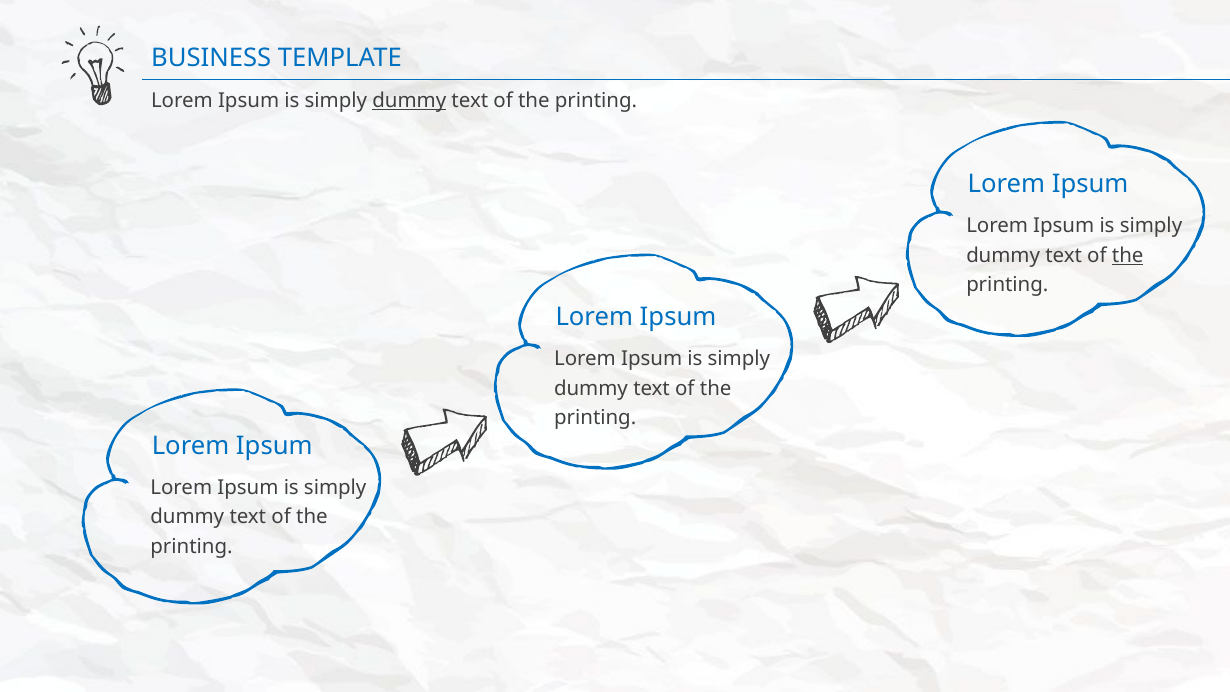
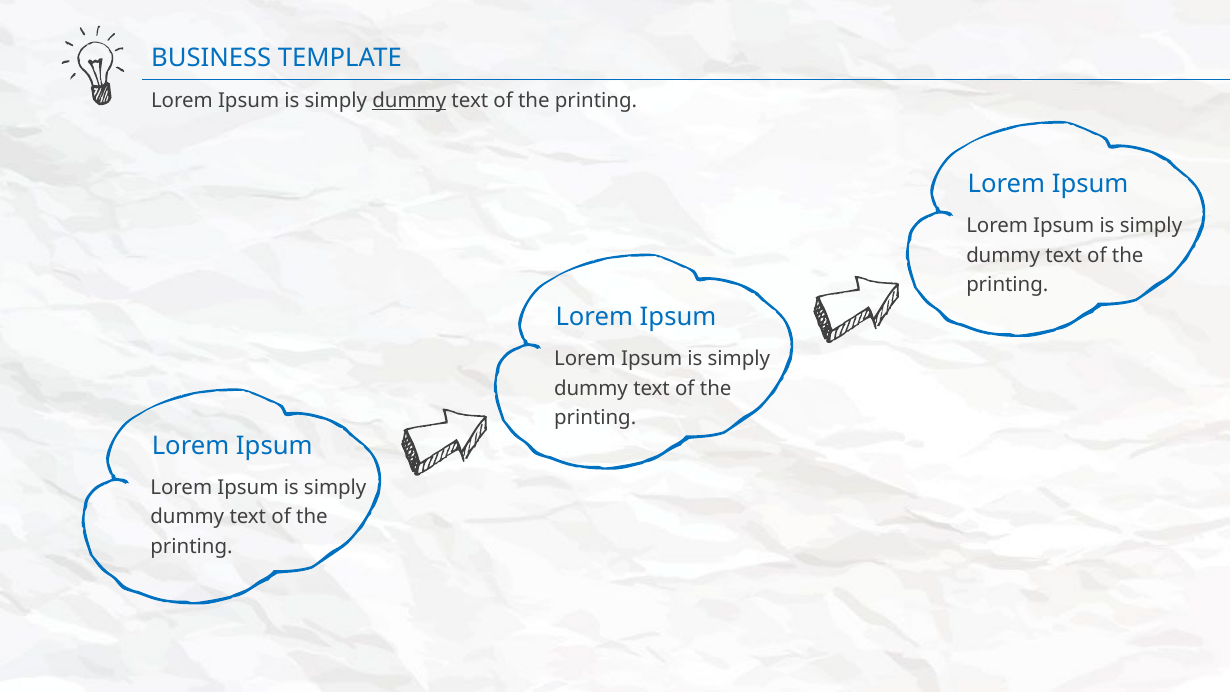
the at (1128, 256) underline: present -> none
